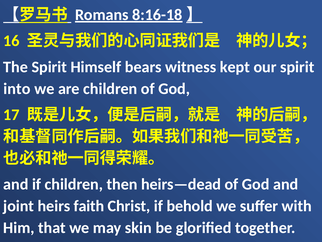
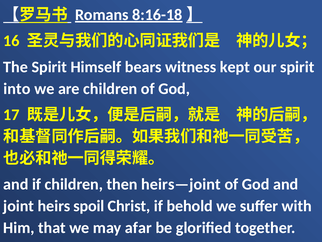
heirs—dead: heirs—dead -> heirs—joint
faith: faith -> spoil
skin: skin -> afar
